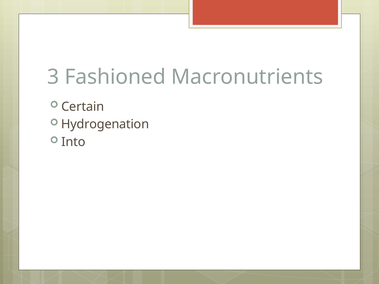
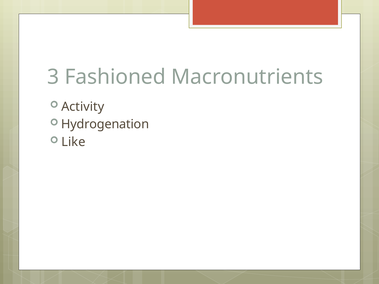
Certain: Certain -> Activity
Into: Into -> Like
